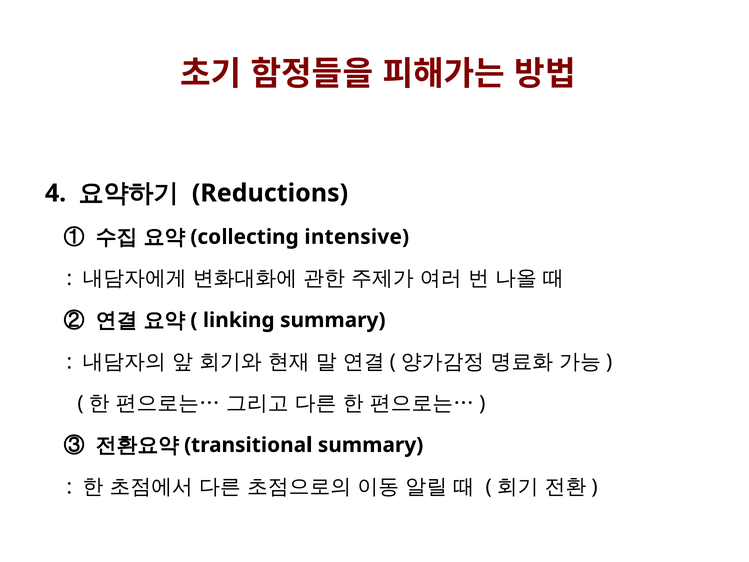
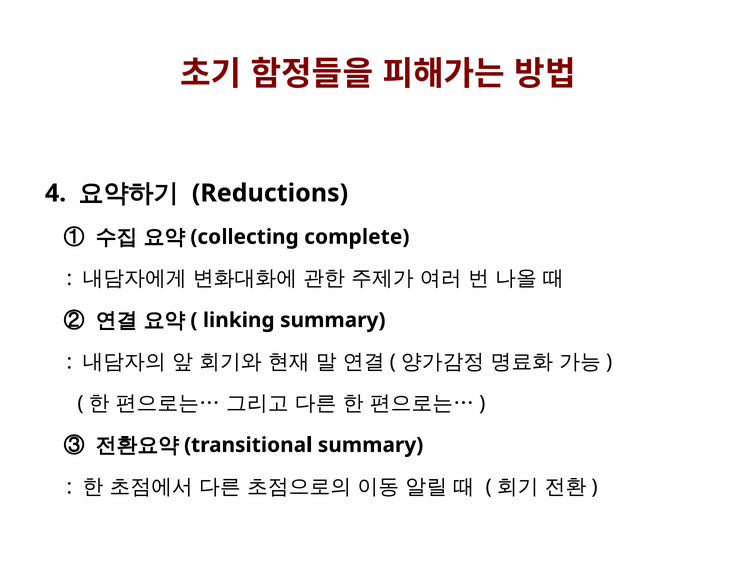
intensive: intensive -> complete
